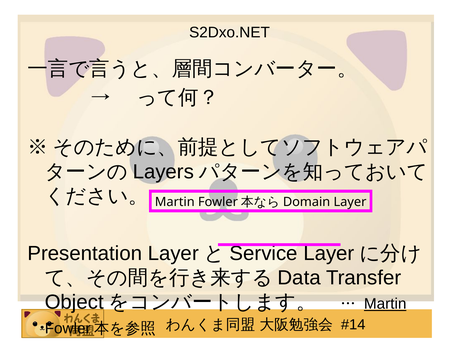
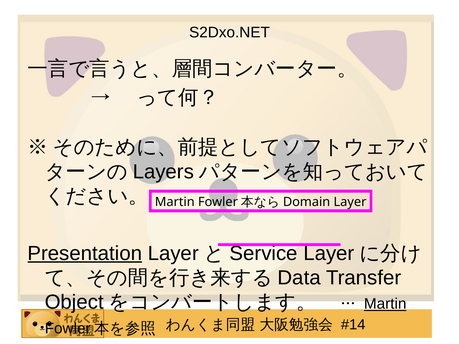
Presentation underline: none -> present
